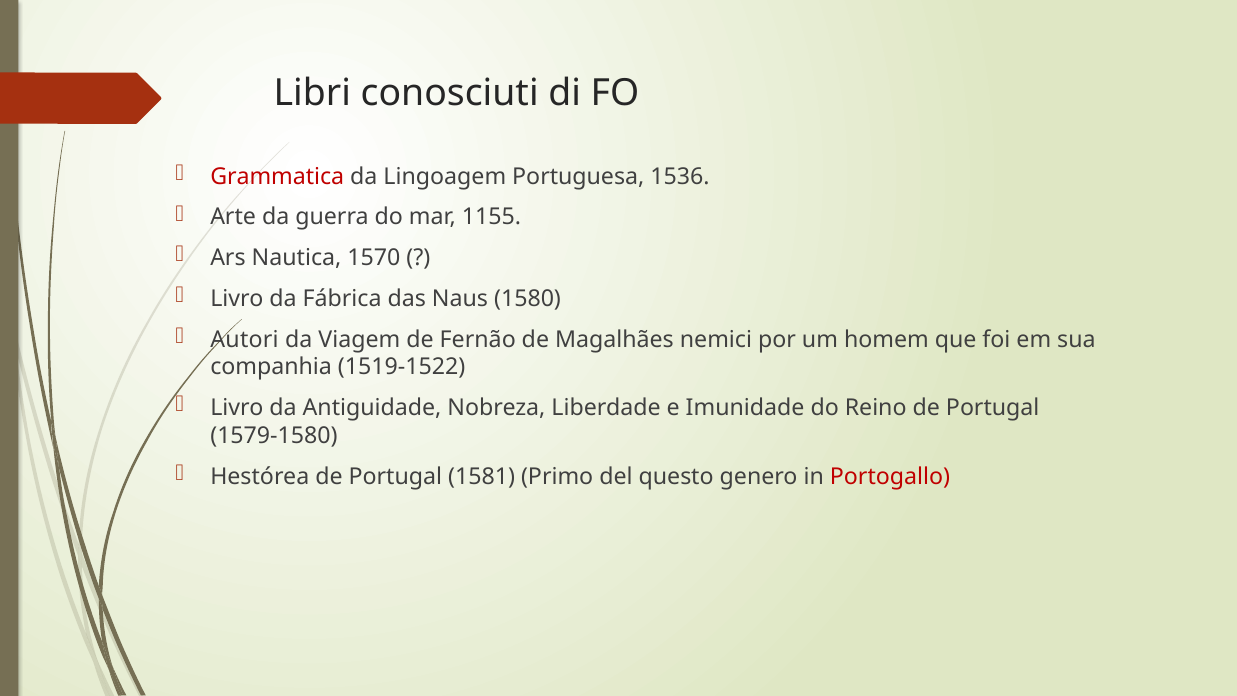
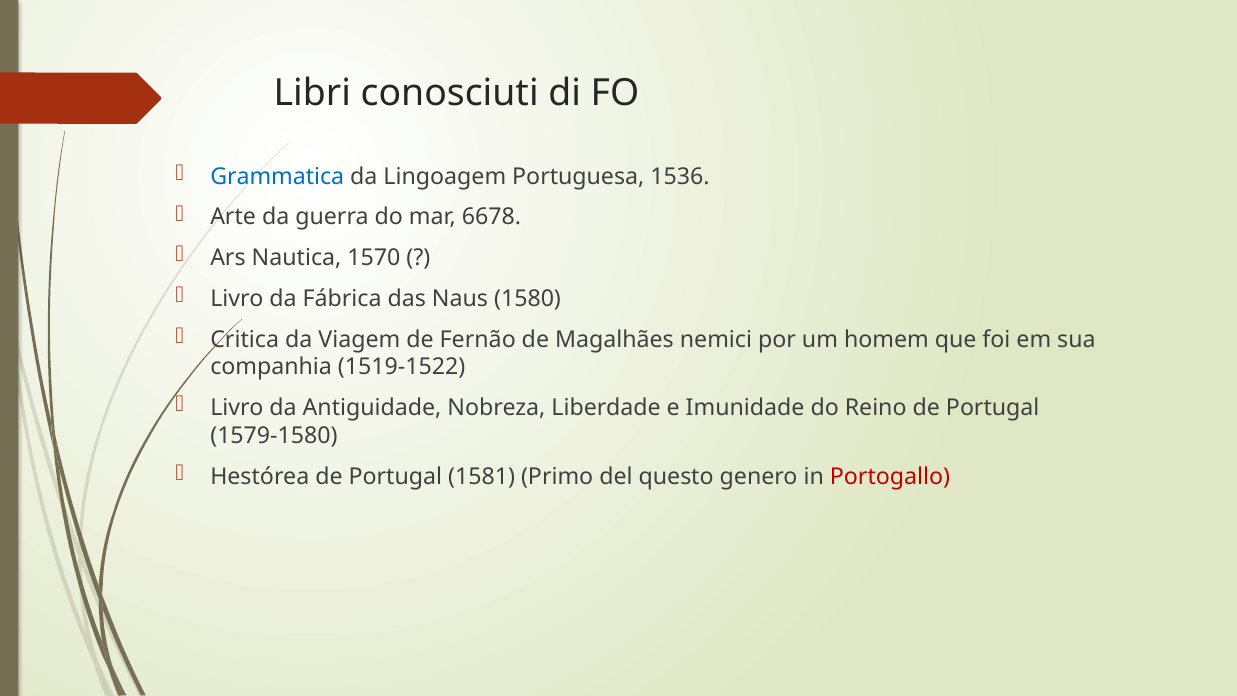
Grammatica colour: red -> blue
1155: 1155 -> 6678
Autori: Autori -> Critica
